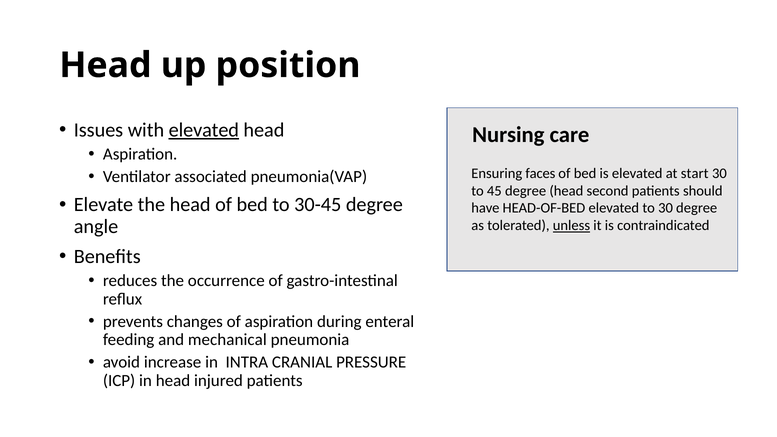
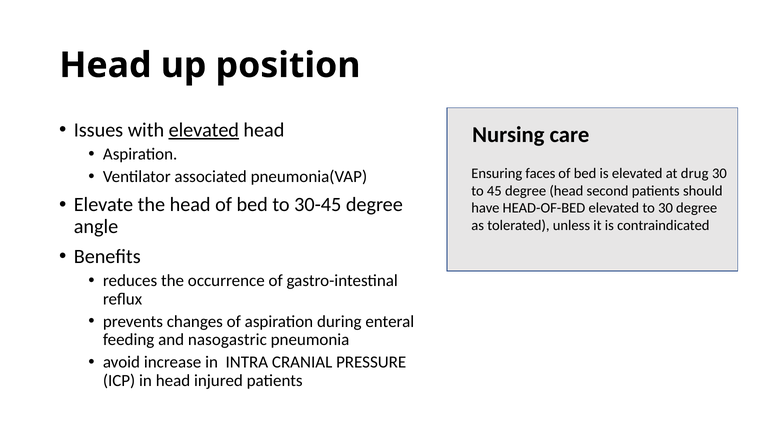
start: start -> drug
unless underline: present -> none
mechanical: mechanical -> nasogastric
